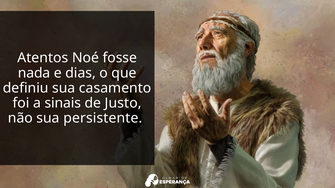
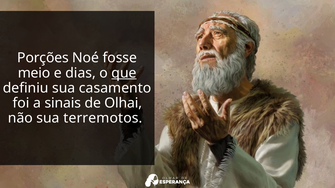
Atentos: Atentos -> Porções
nada: nada -> meio
que underline: none -> present
Justo: Justo -> Olhai
persistente: persistente -> terremotos
